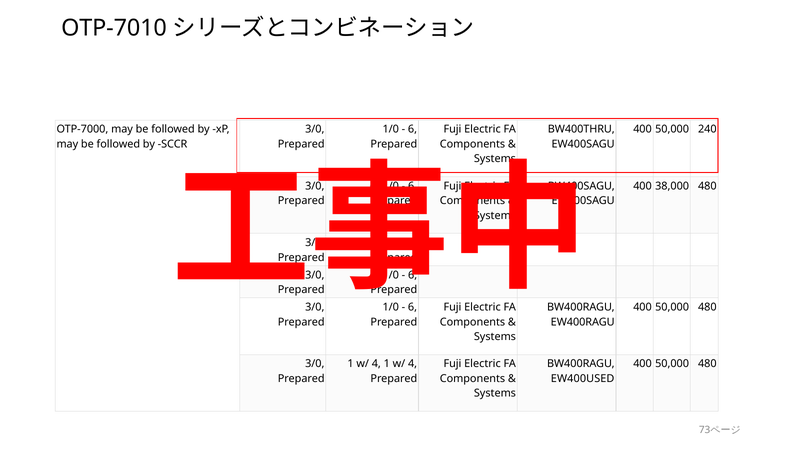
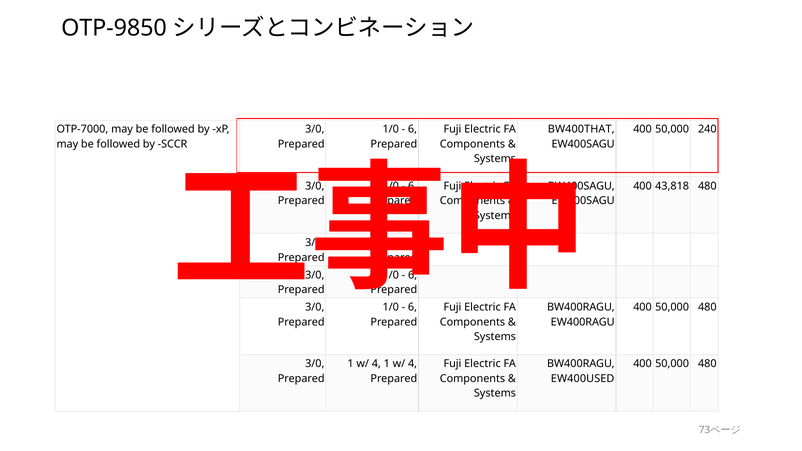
OTP-7010: OTP-7010 -> OTP-9850
BW400THRU: BW400THRU -> BW400THAT
38,000: 38,000 -> 43,818
